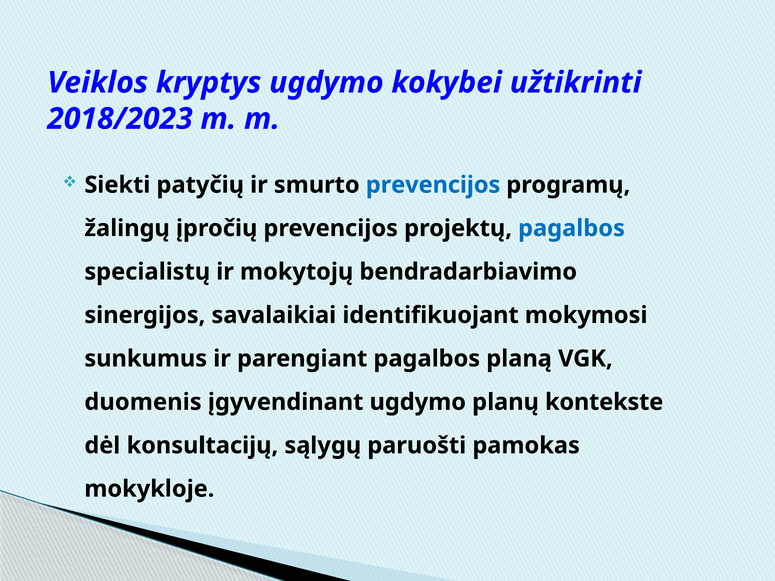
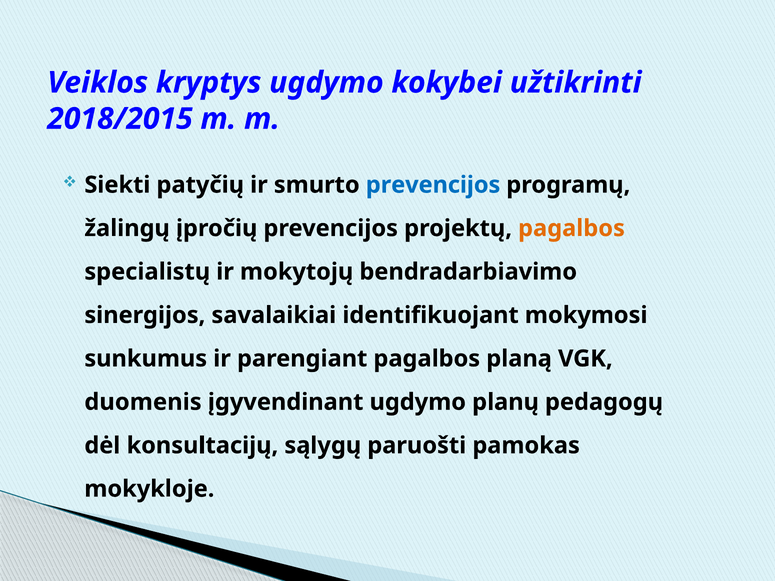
2018/2023: 2018/2023 -> 2018/2015
pagalbos at (571, 228) colour: blue -> orange
kontekste: kontekste -> pedagogų
